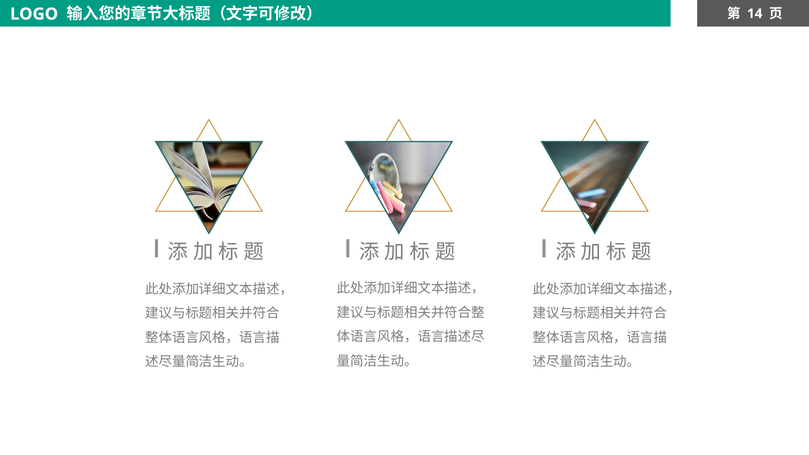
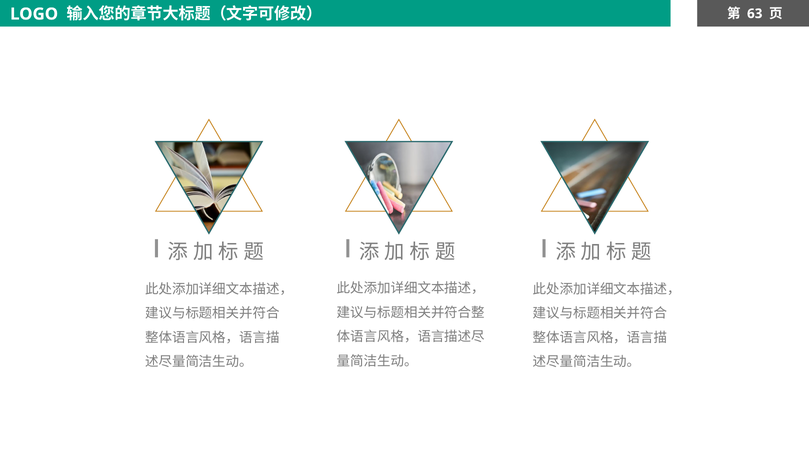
14: 14 -> 63
